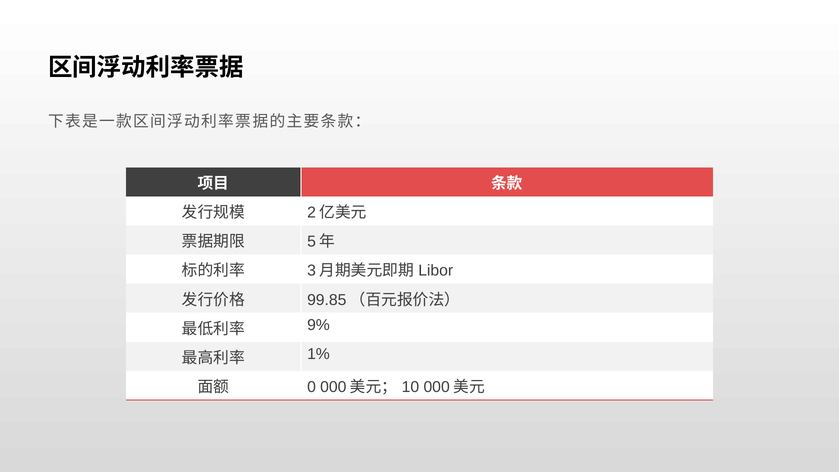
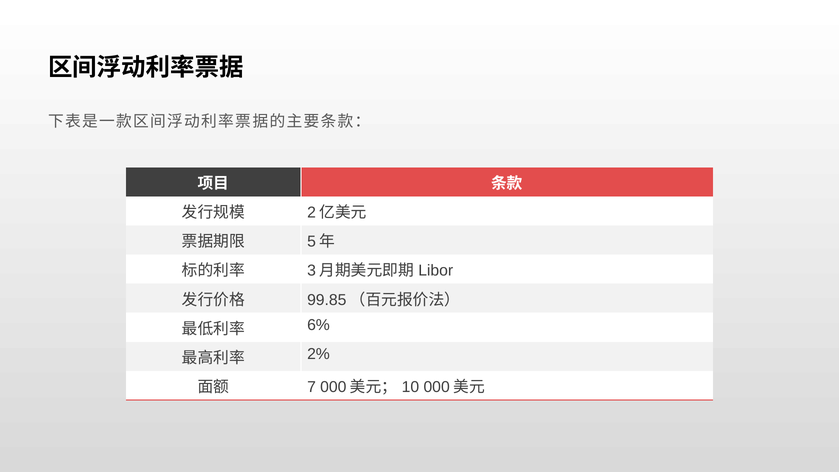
9%: 9% -> 6%
1%: 1% -> 2%
0: 0 -> 7
